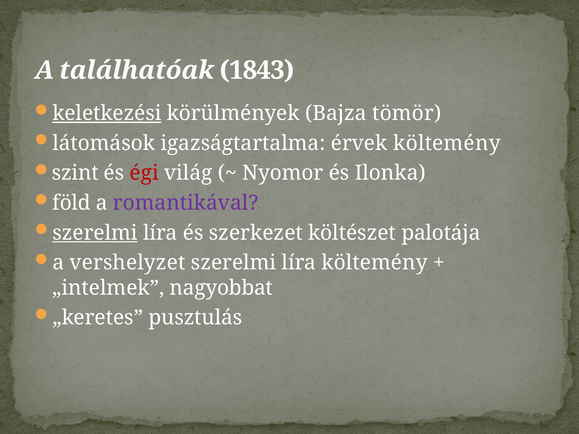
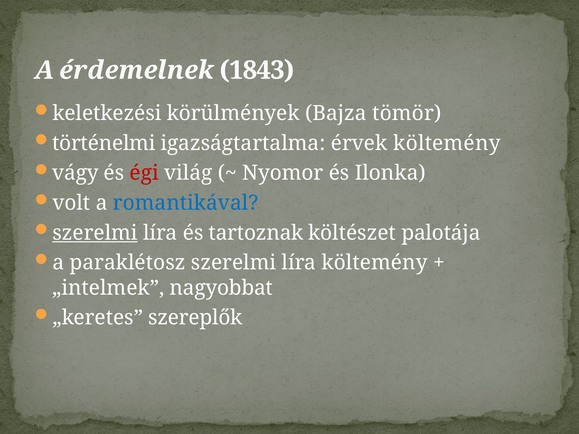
találhatóak: találhatóak -> érdemelnek
keletkezési underline: present -> none
látomások: látomások -> történelmi
szint: szint -> vágy
föld: föld -> volt
romantikával colour: purple -> blue
szerkezet: szerkezet -> tartoznak
vershelyzet: vershelyzet -> paraklétosz
pusztulás: pusztulás -> szereplők
